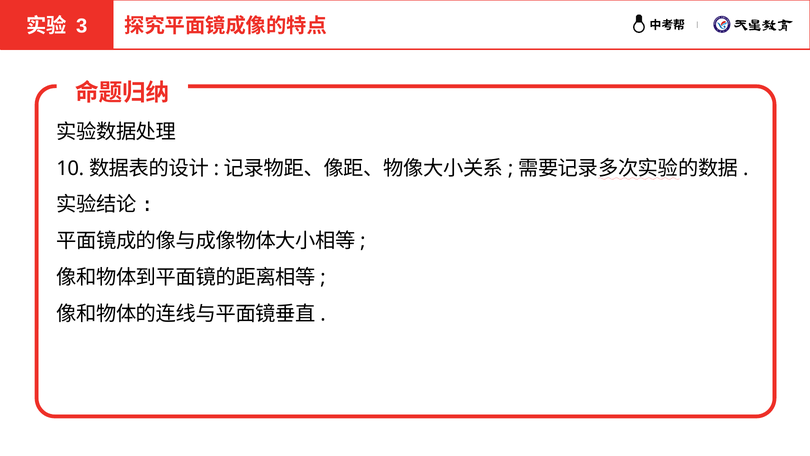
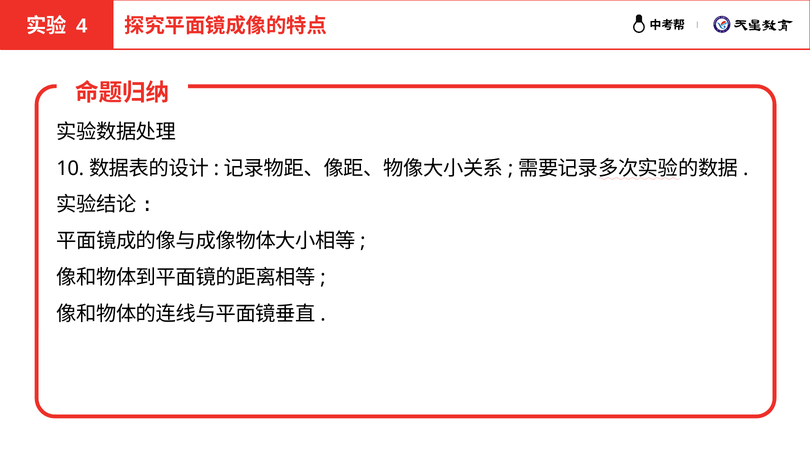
3: 3 -> 4
